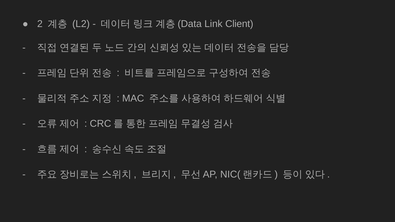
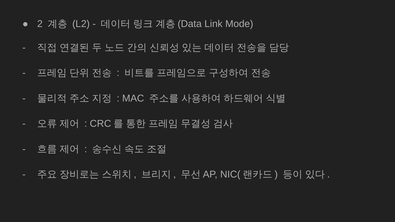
Client: Client -> Mode
